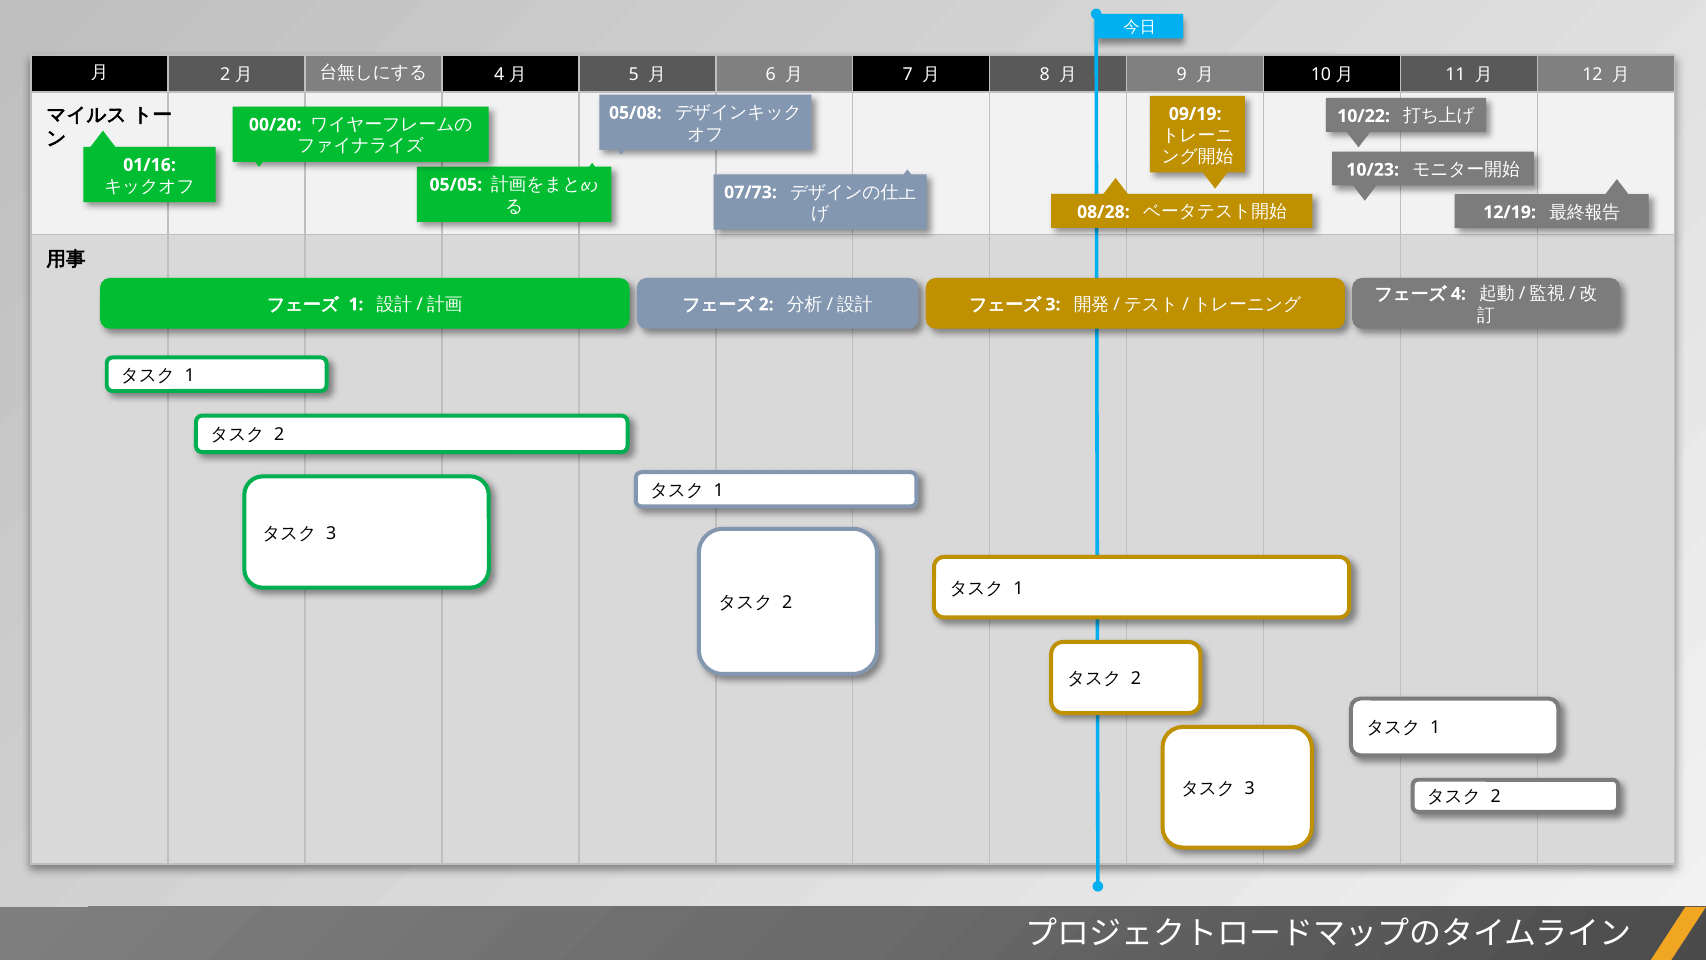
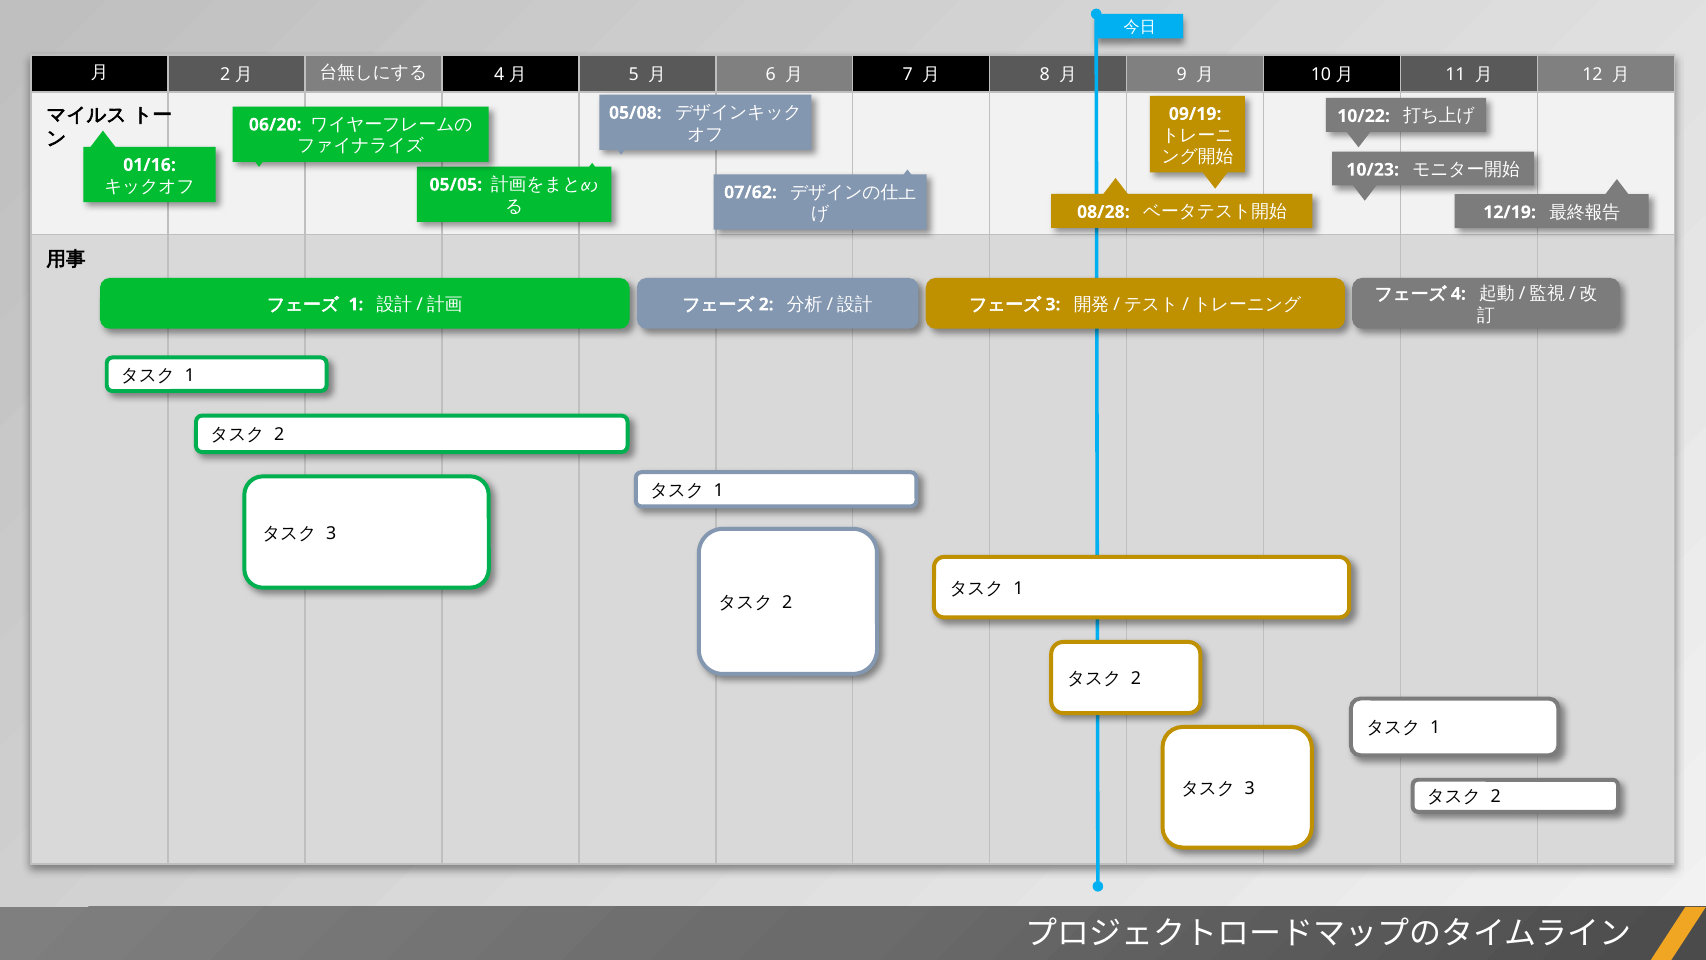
00/20: 00/20 -> 06/20
07/73: 07/73 -> 07/62
